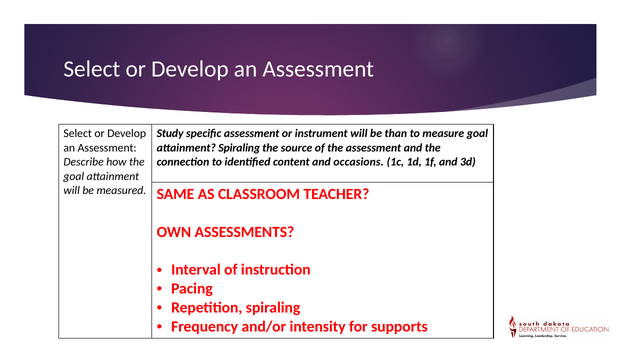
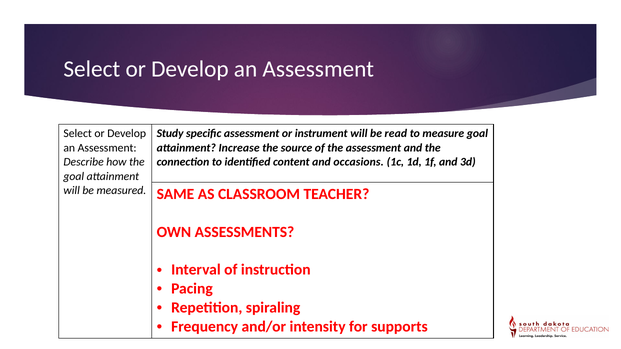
than: than -> read
attainment Spiraling: Spiraling -> Increase
